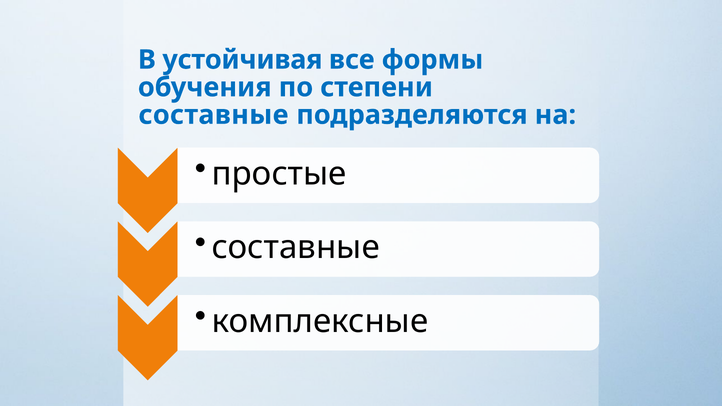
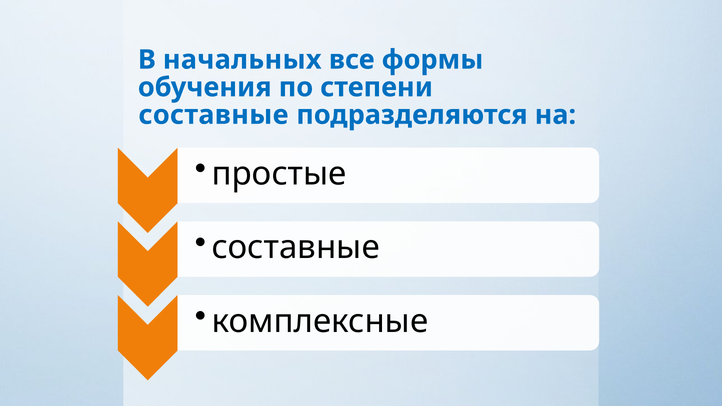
устойчивая: устойчивая -> начальных
